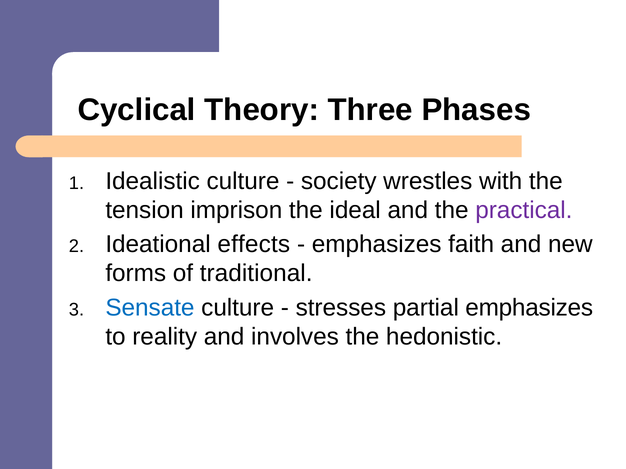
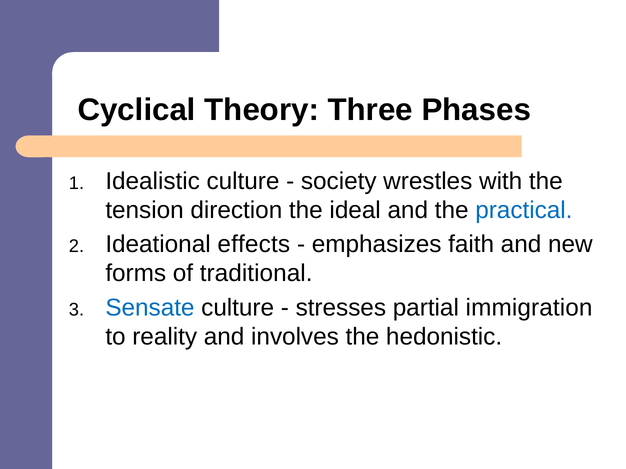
imprison: imprison -> direction
practical colour: purple -> blue
partial emphasizes: emphasizes -> immigration
